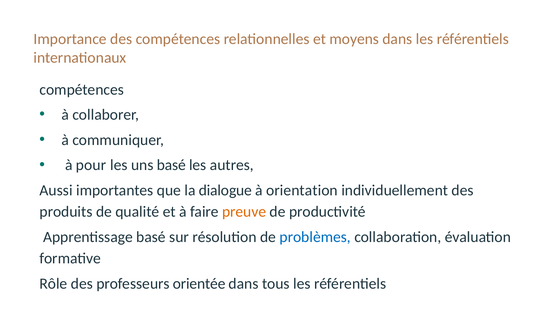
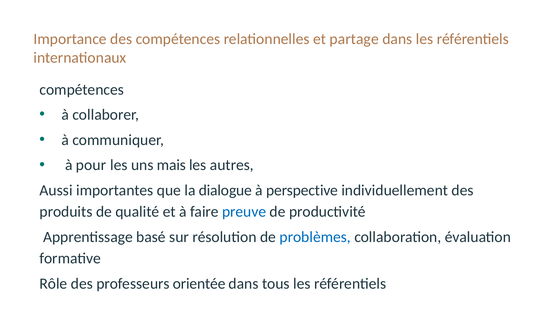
moyens: moyens -> partage
uns basé: basé -> mais
orientation: orientation -> perspective
preuve colour: orange -> blue
